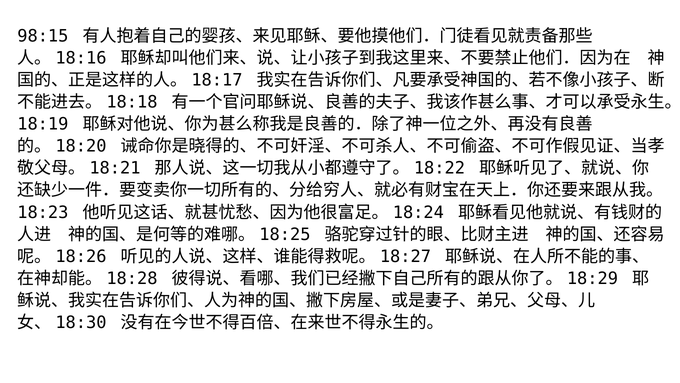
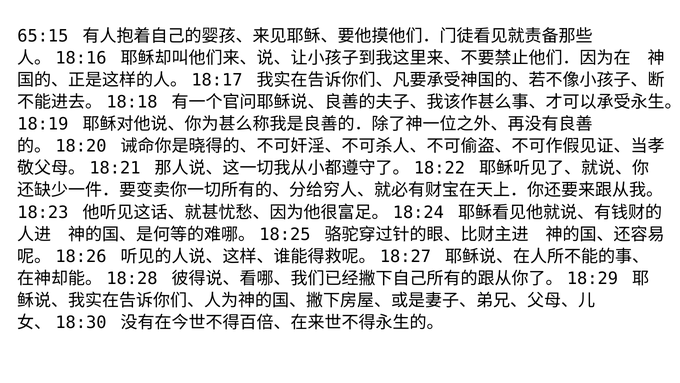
98:15: 98:15 -> 65:15
